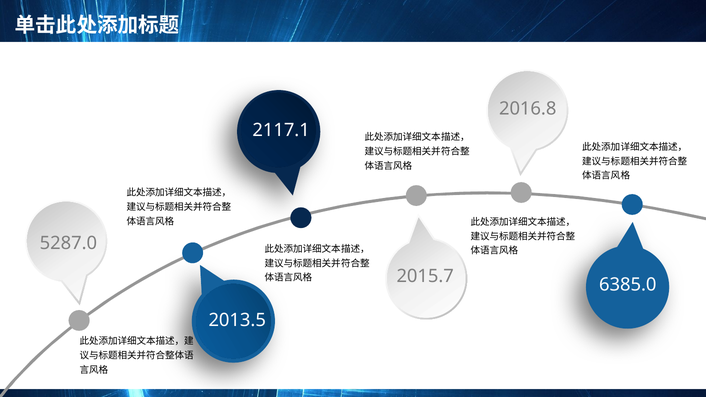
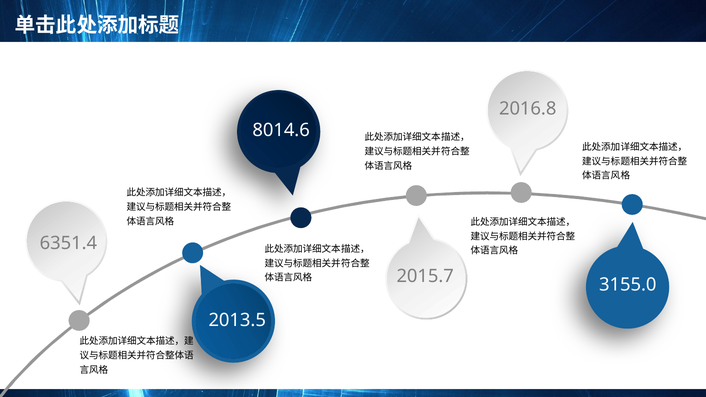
2117.1: 2117.1 -> 8014.6
5287.0: 5287.0 -> 6351.4
6385.0: 6385.0 -> 3155.0
